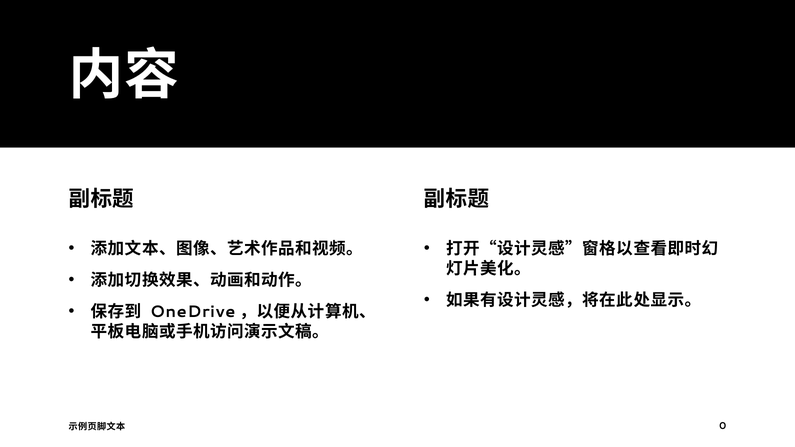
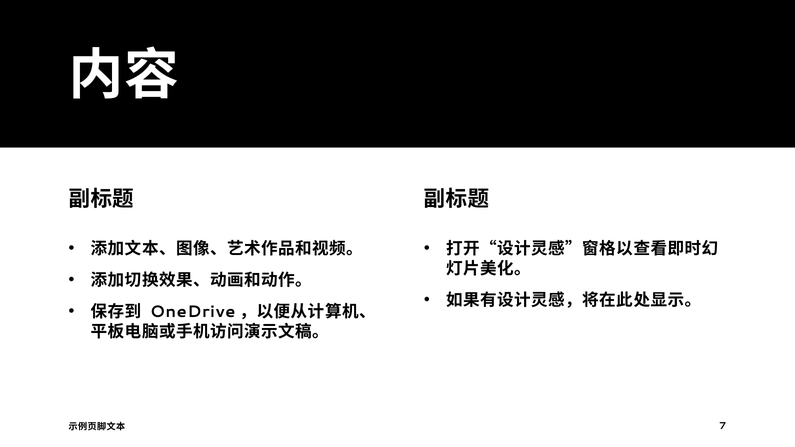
0: 0 -> 7
